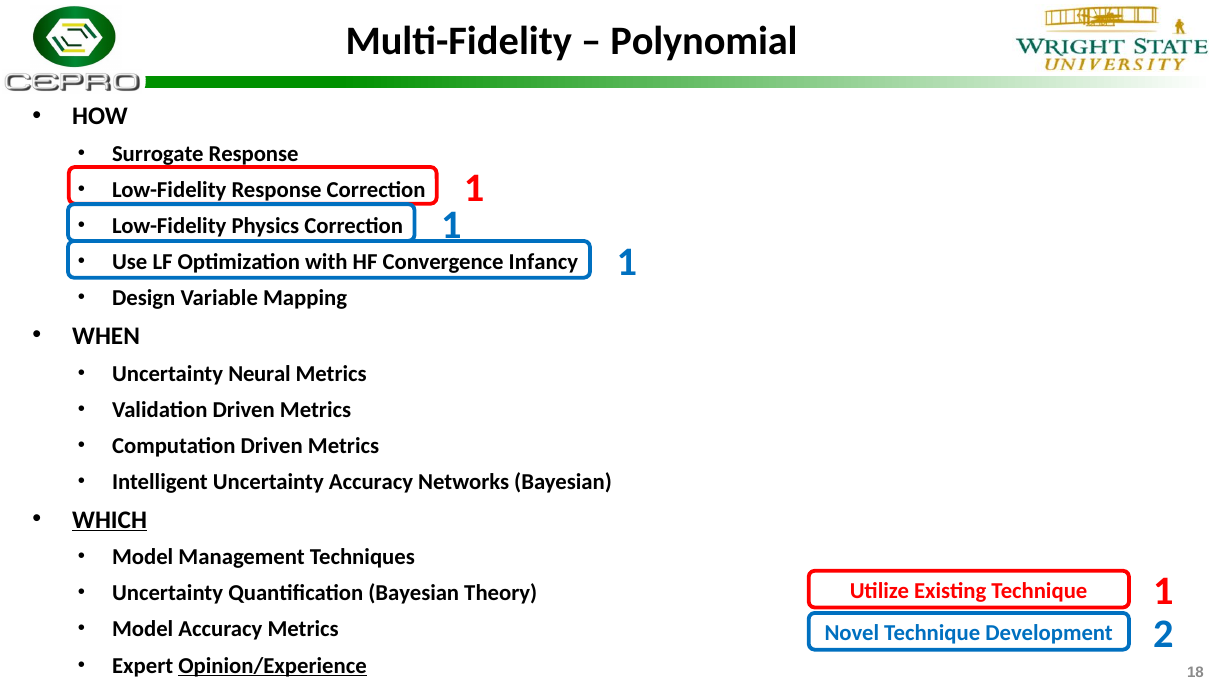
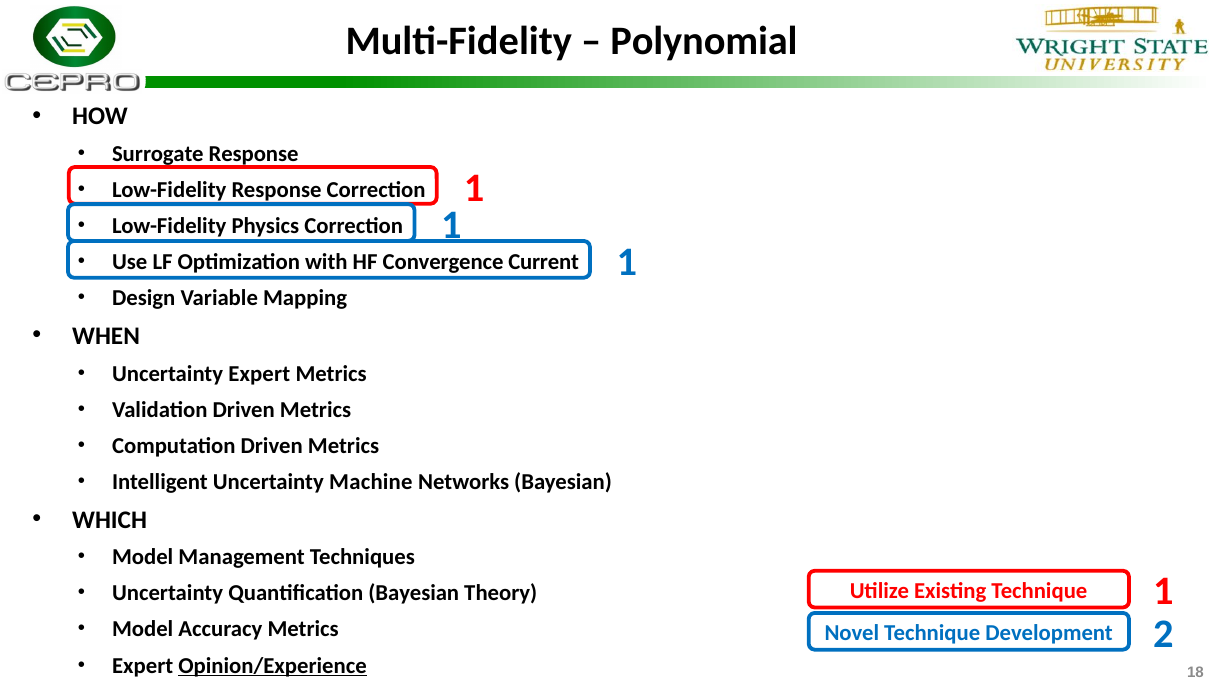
Infancy: Infancy -> Current
Uncertainty Neural: Neural -> Expert
Uncertainty Accuracy: Accuracy -> Machine
WHICH underline: present -> none
